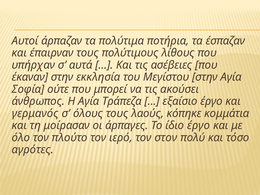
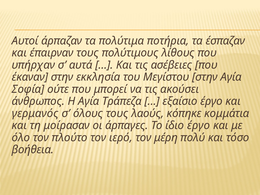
στον: στον -> μέρη
αγρότες: αγρότες -> βοήθεια
